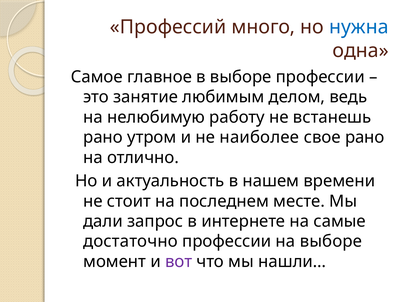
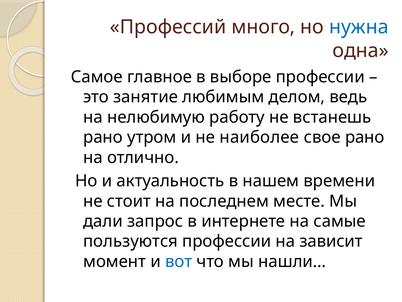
достаточно: достаточно -> пользуются
на выборе: выборе -> зависит
вот colour: purple -> blue
